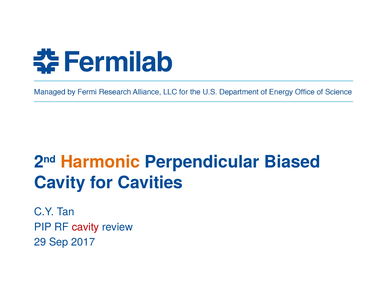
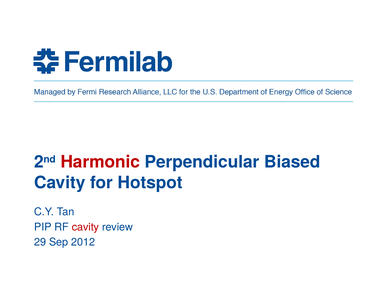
Harmonic colour: orange -> red
Cavities: Cavities -> Hotspot
2017: 2017 -> 2012
